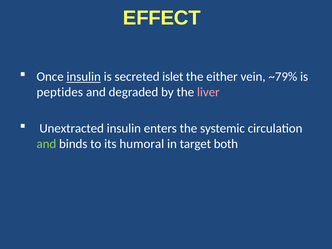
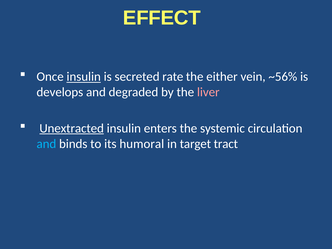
islet: islet -> rate
~79%: ~79% -> ~56%
peptides: peptides -> develops
Unextracted underline: none -> present
and at (46, 144) colour: light green -> light blue
both: both -> tract
